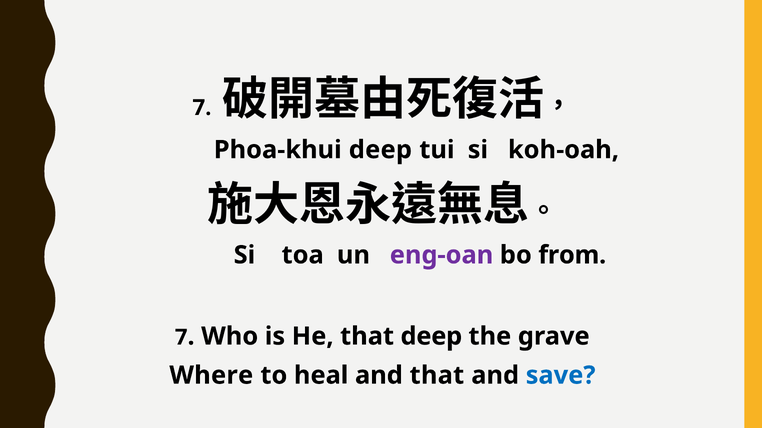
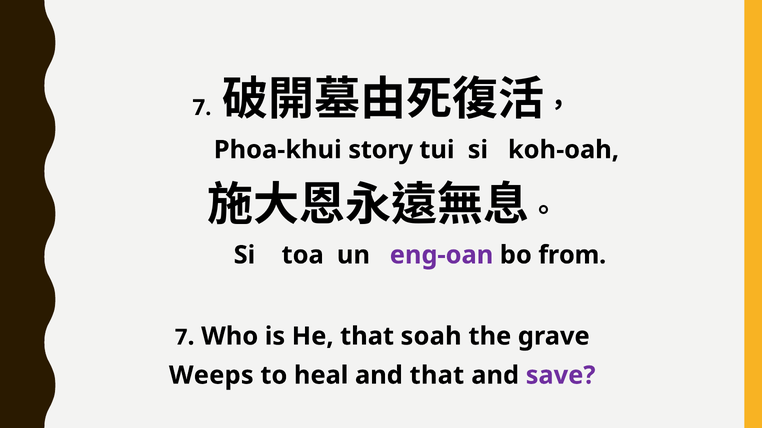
Phoa-khui deep: deep -> story
that deep: deep -> soah
Where: Where -> Weeps
save colour: blue -> purple
